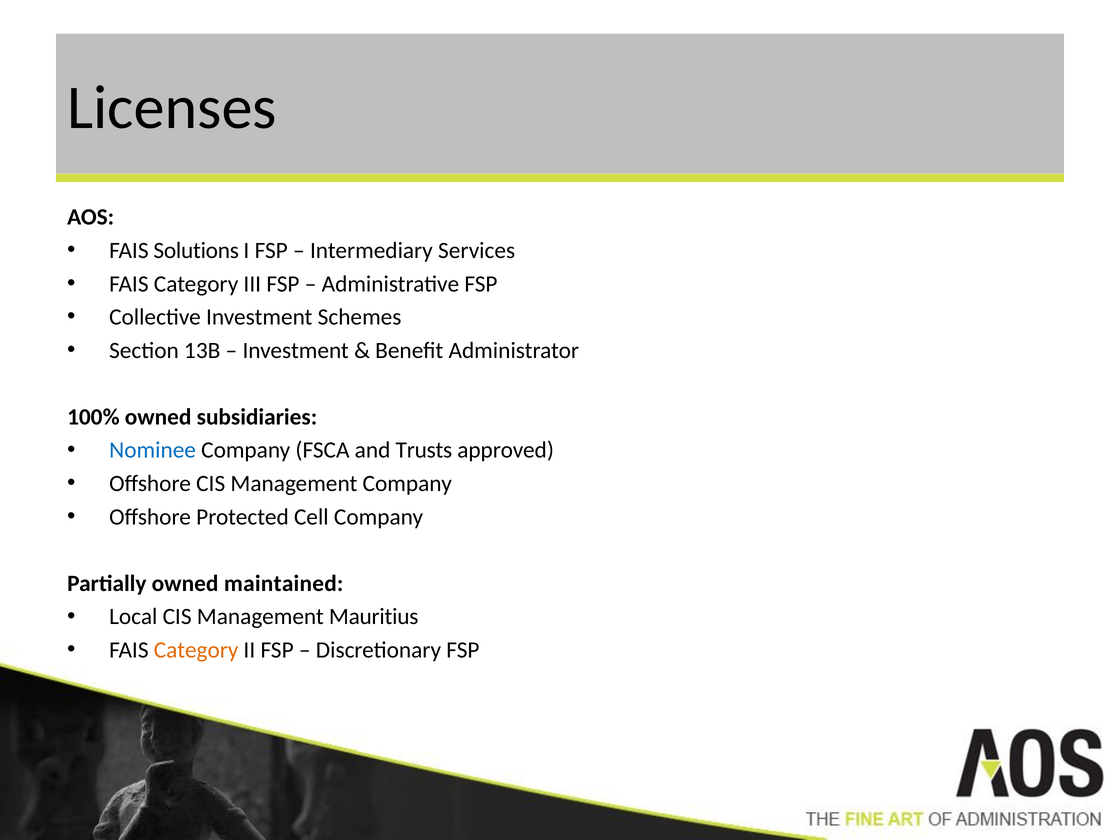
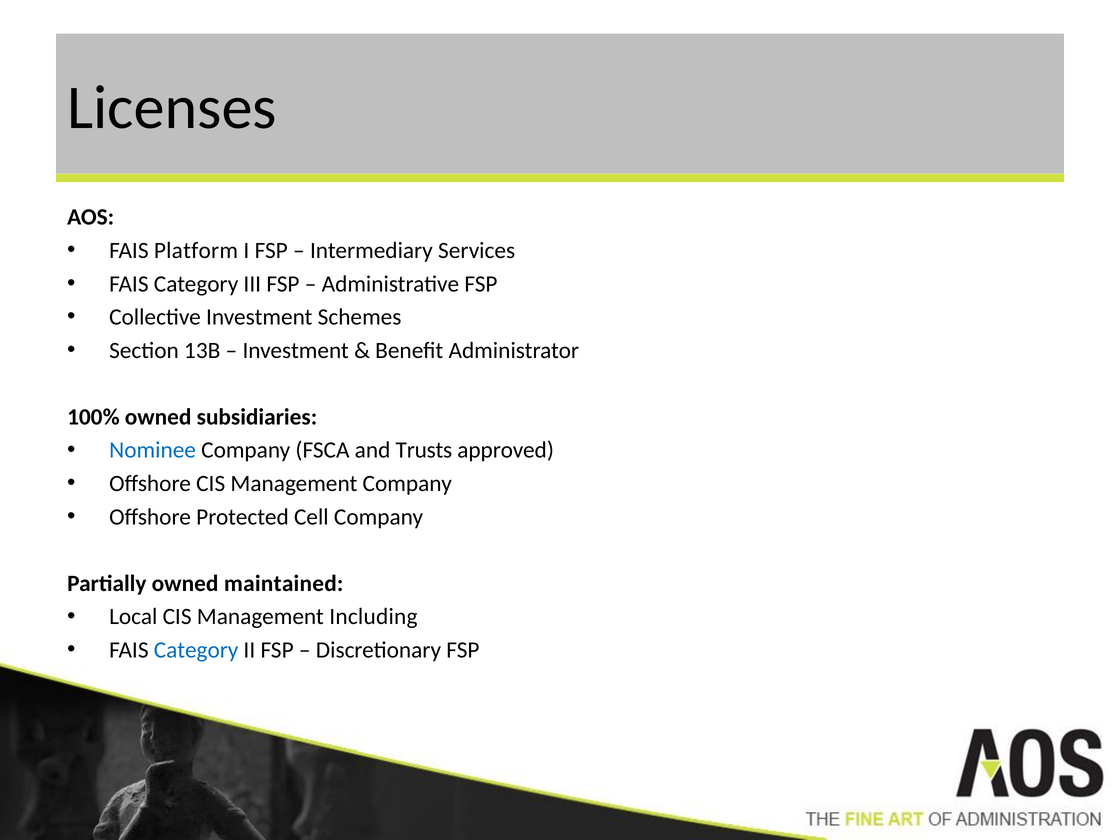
Solutions: Solutions -> Platform
Mauritius: Mauritius -> Including
Category at (196, 650) colour: orange -> blue
